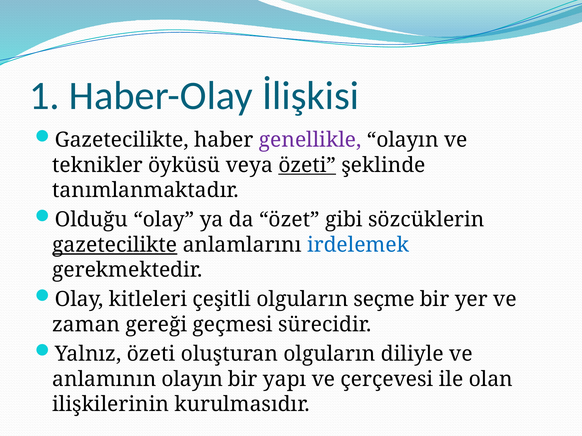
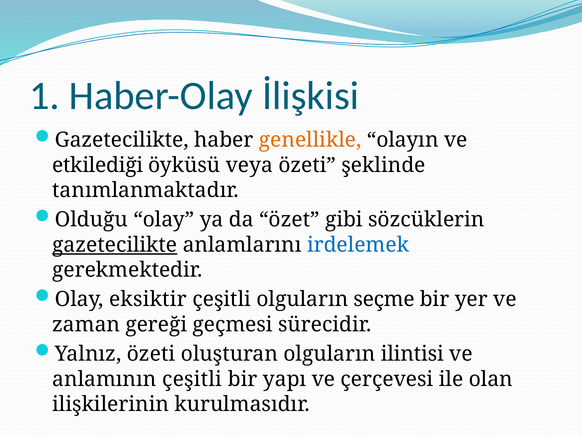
genellikle colour: purple -> orange
teknikler: teknikler -> etkilediği
özeti at (307, 165) underline: present -> none
kitleleri: kitleleri -> eksiktir
diliyle: diliyle -> ilintisi
anlamının olayın: olayın -> çeşitli
